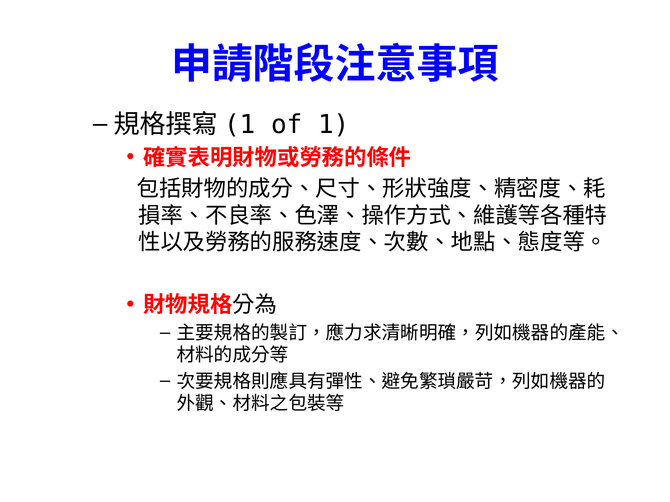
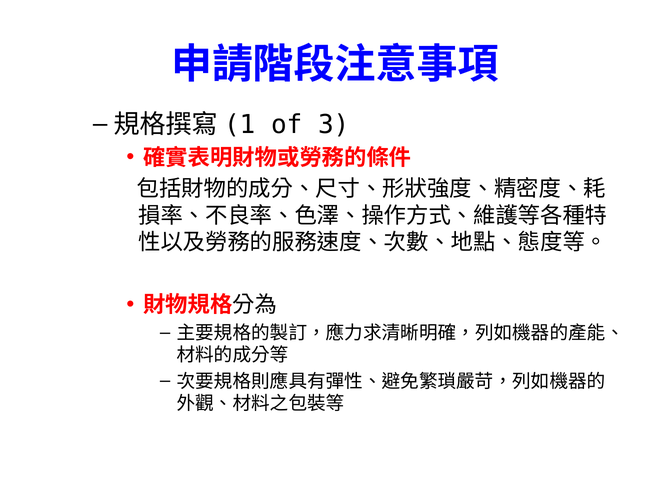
1: 1 -> 3
